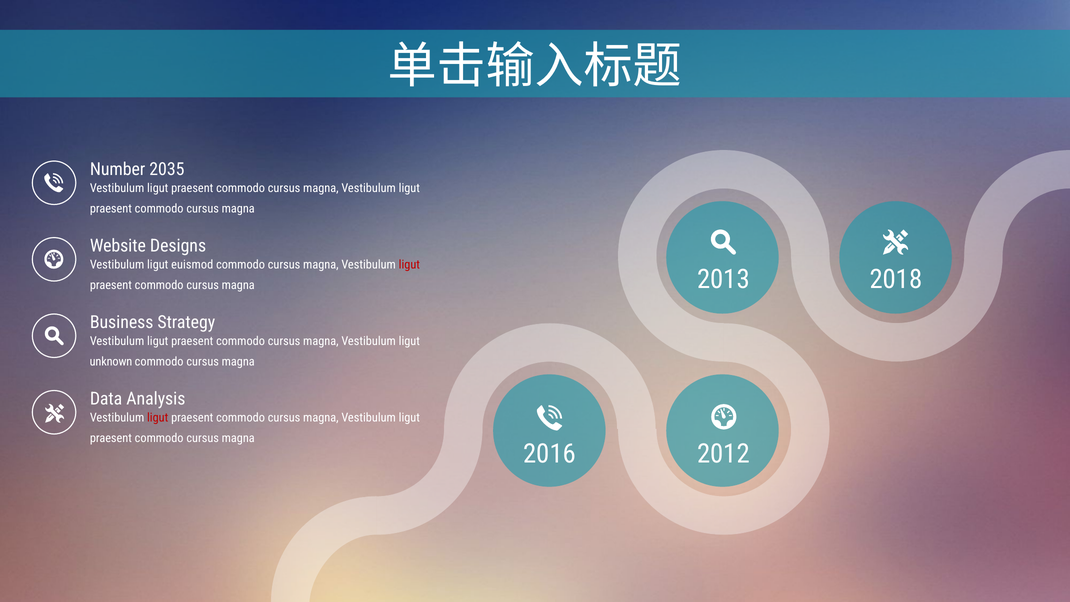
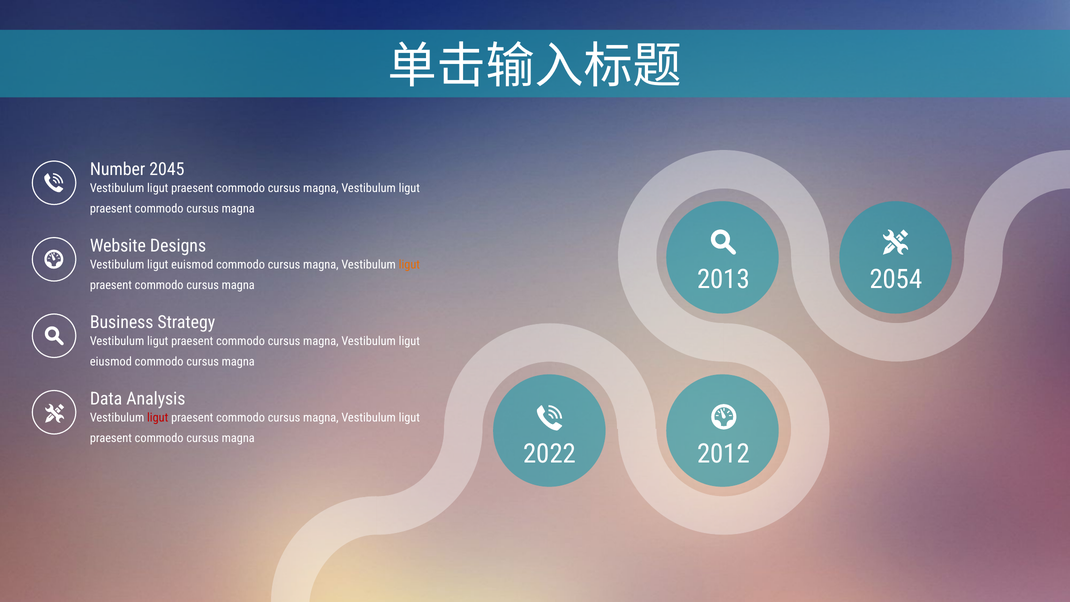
2035: 2035 -> 2045
ligut at (409, 265) colour: red -> orange
2018: 2018 -> 2054
unknown: unknown -> eiusmod
2016: 2016 -> 2022
